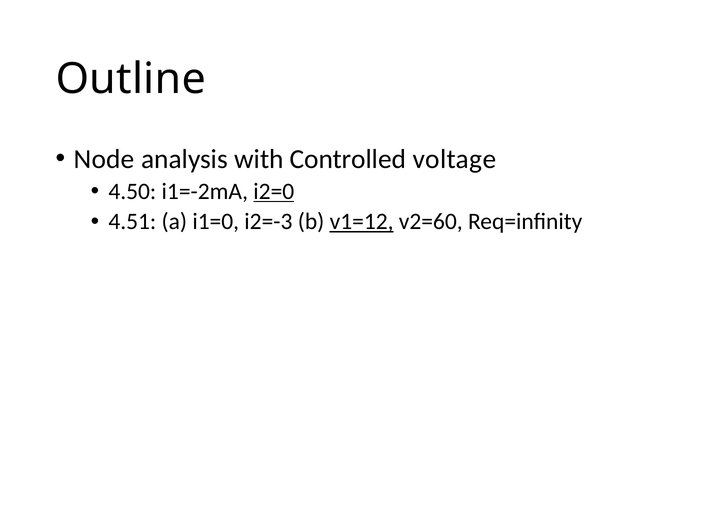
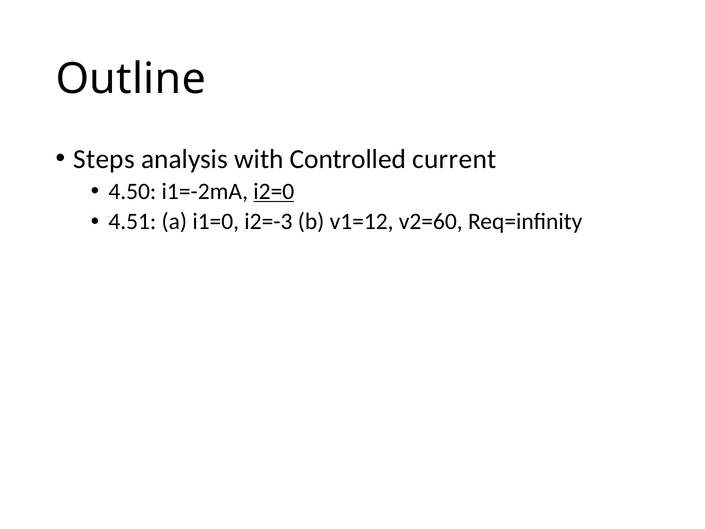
Node: Node -> Steps
voltage: voltage -> current
v1=12 underline: present -> none
